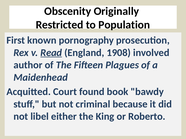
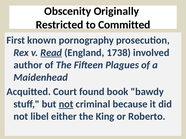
Population: Population -> Committed
1908: 1908 -> 1738
not at (66, 104) underline: none -> present
